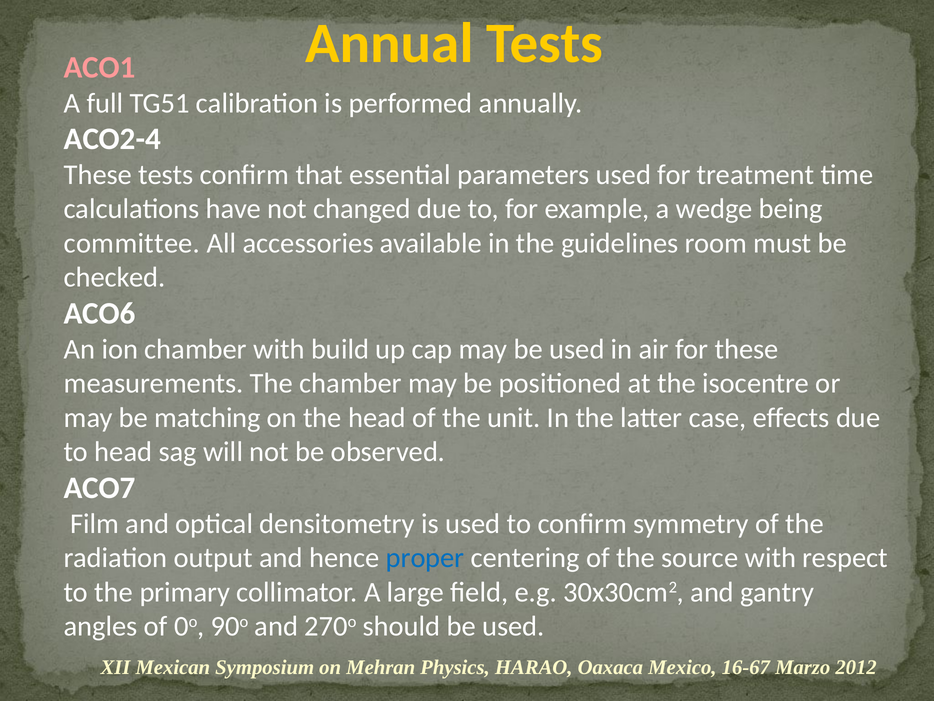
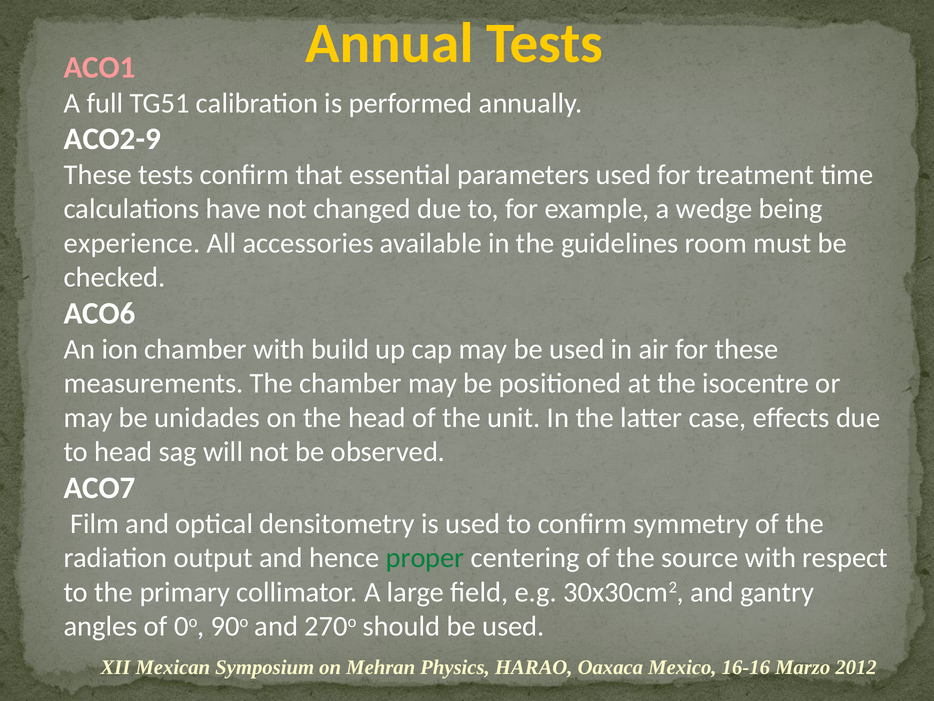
ACO2-4: ACO2-4 -> ACO2-9
committee: committee -> experience
matching: matching -> unidades
proper colour: blue -> green
16-67: 16-67 -> 16-16
